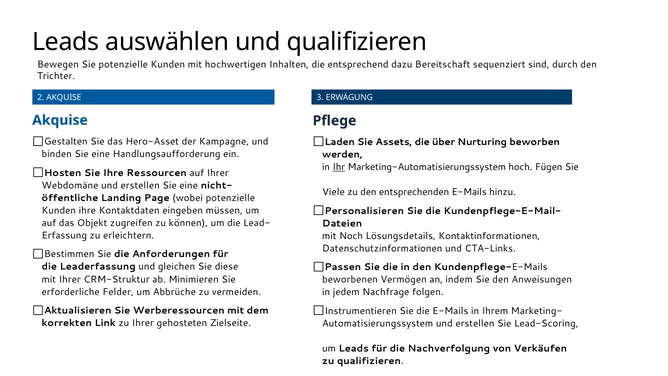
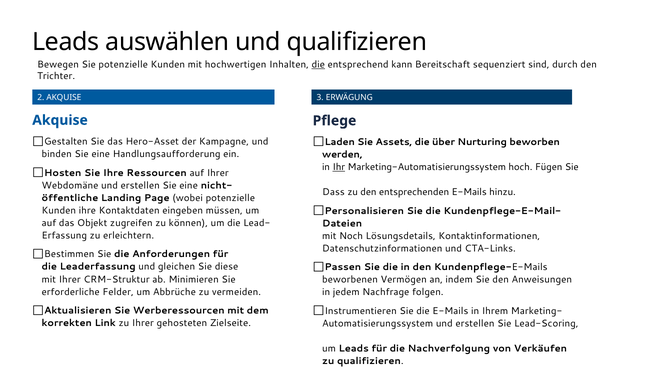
die at (318, 64) underline: none -> present
dazu: dazu -> kann
Viele: Viele -> Dass
